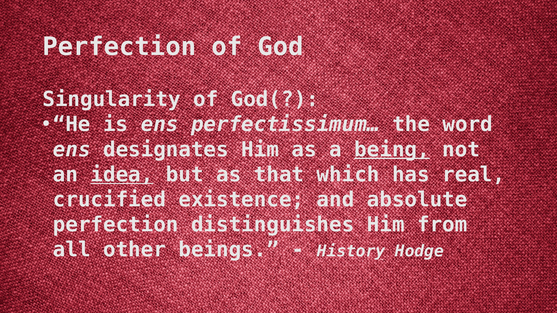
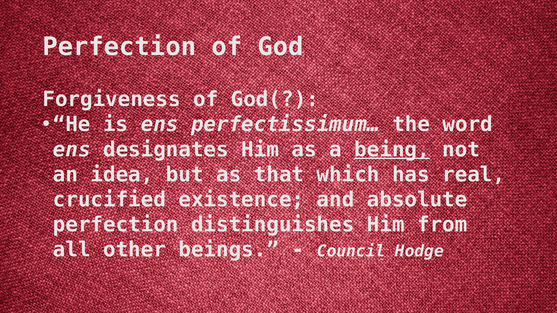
Singularity: Singularity -> Forgiveness
idea underline: present -> none
History: History -> Council
